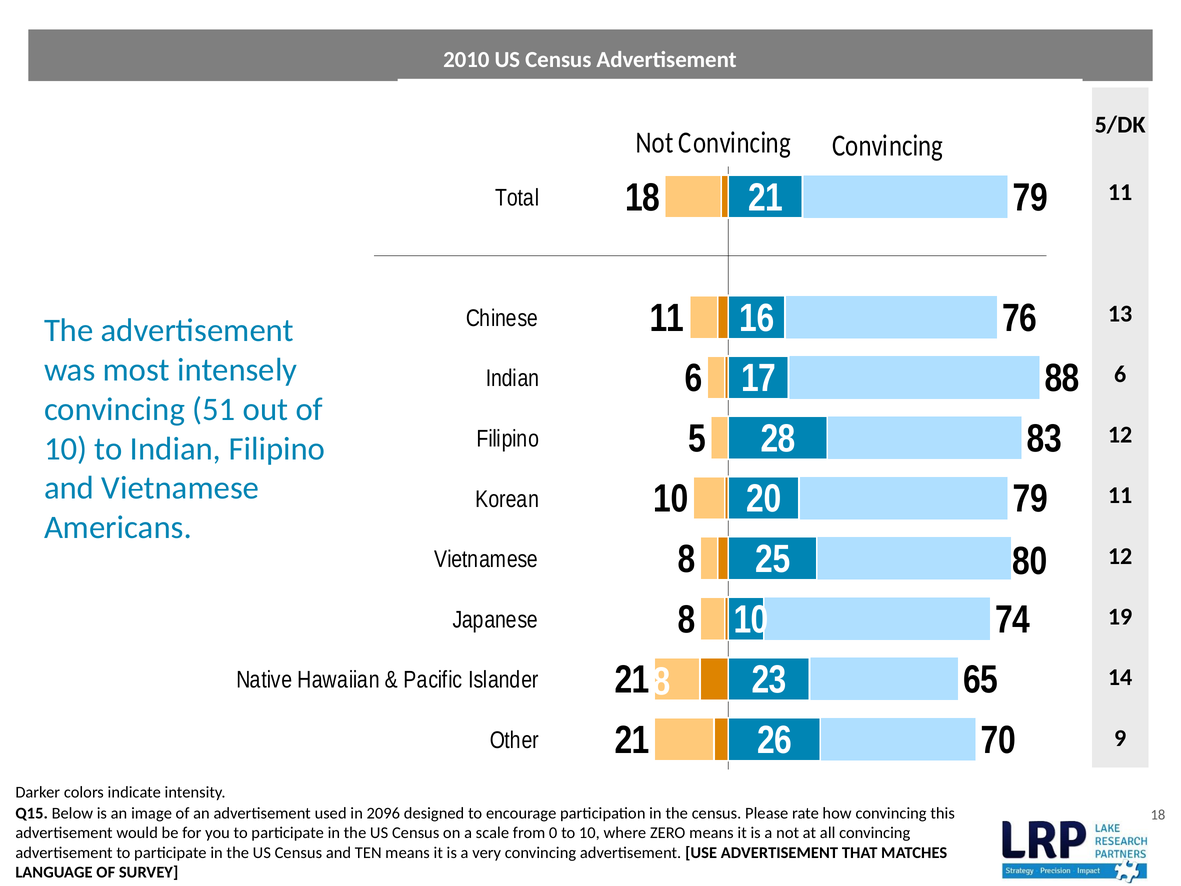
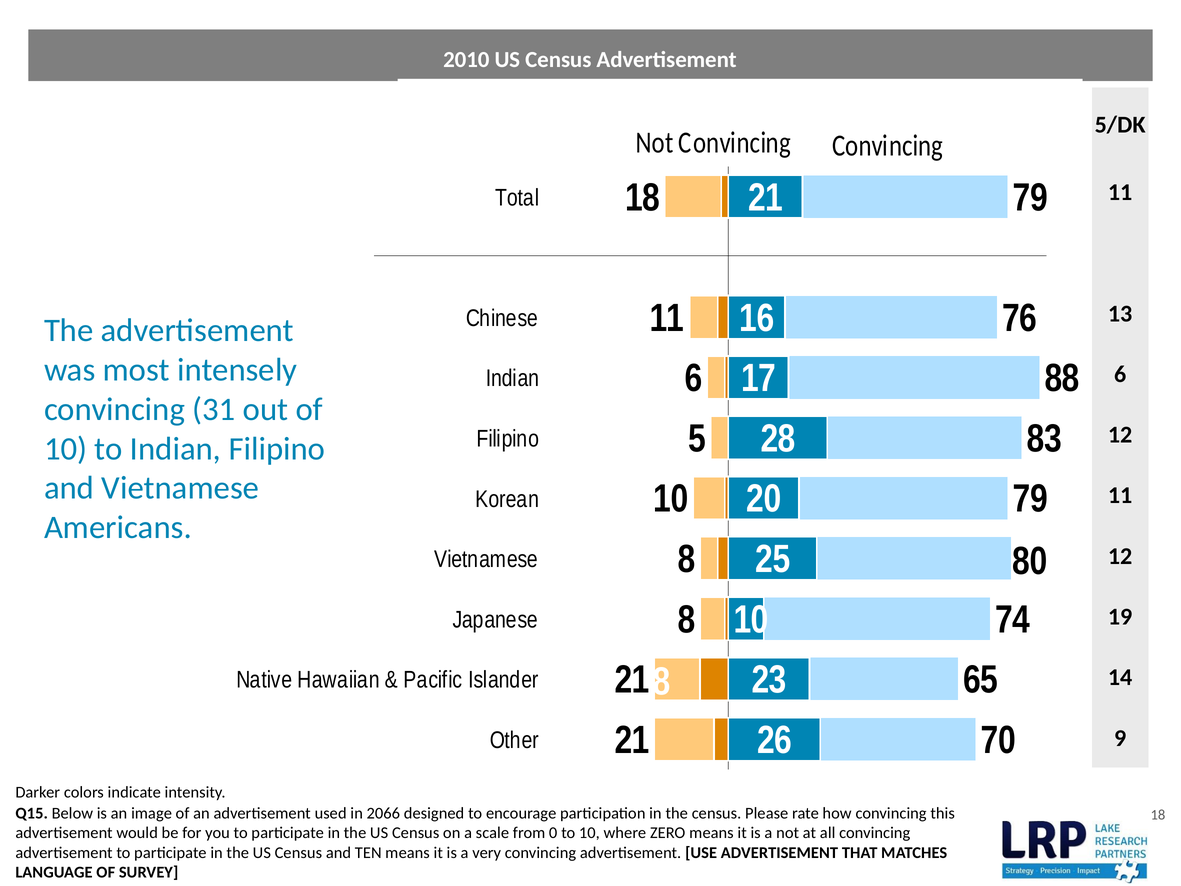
51: 51 -> 31
2096: 2096 -> 2066
